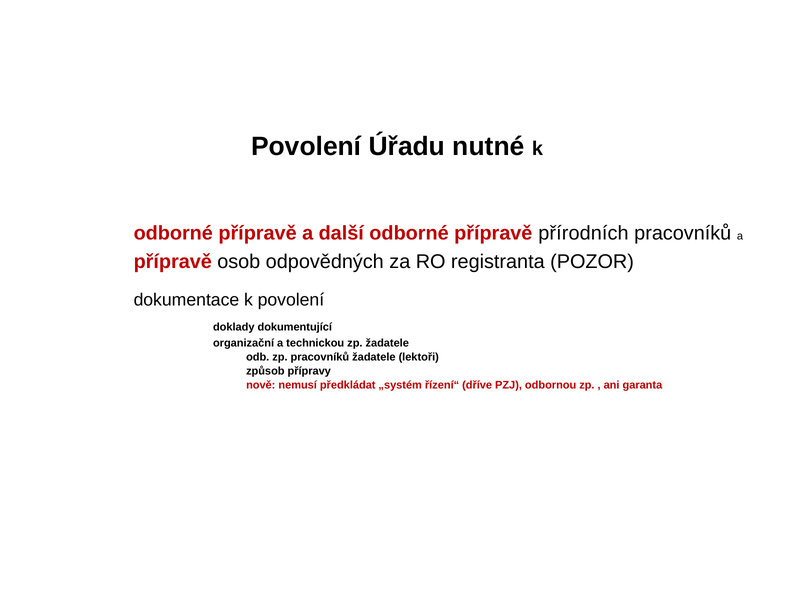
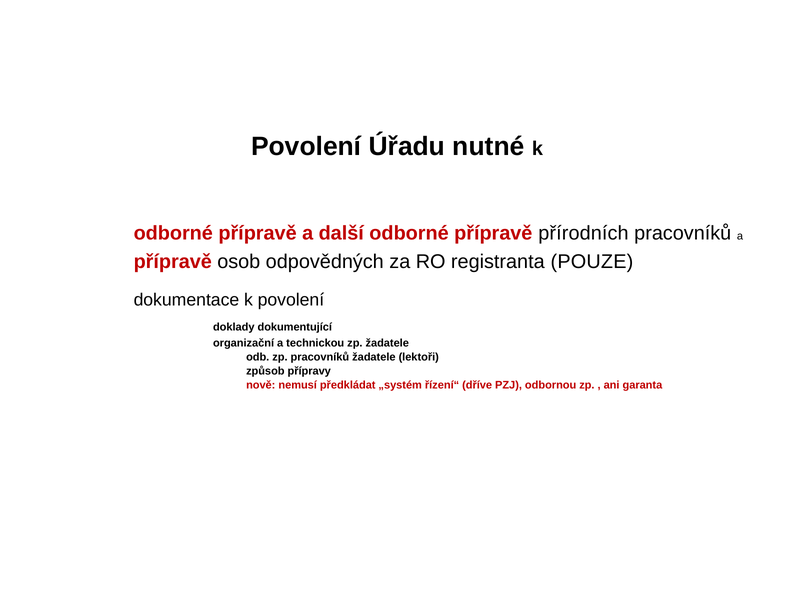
POZOR: POZOR -> POUZE
